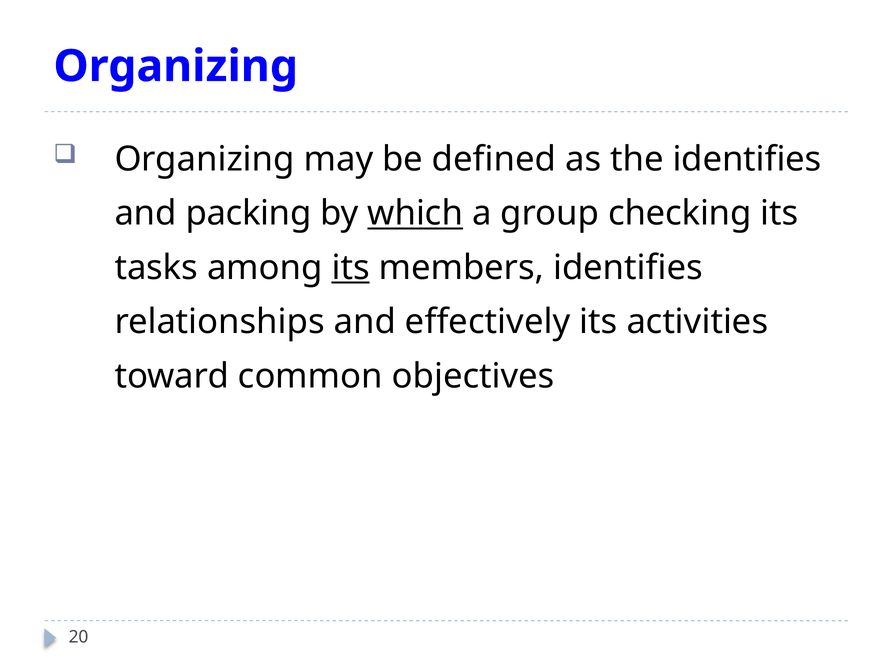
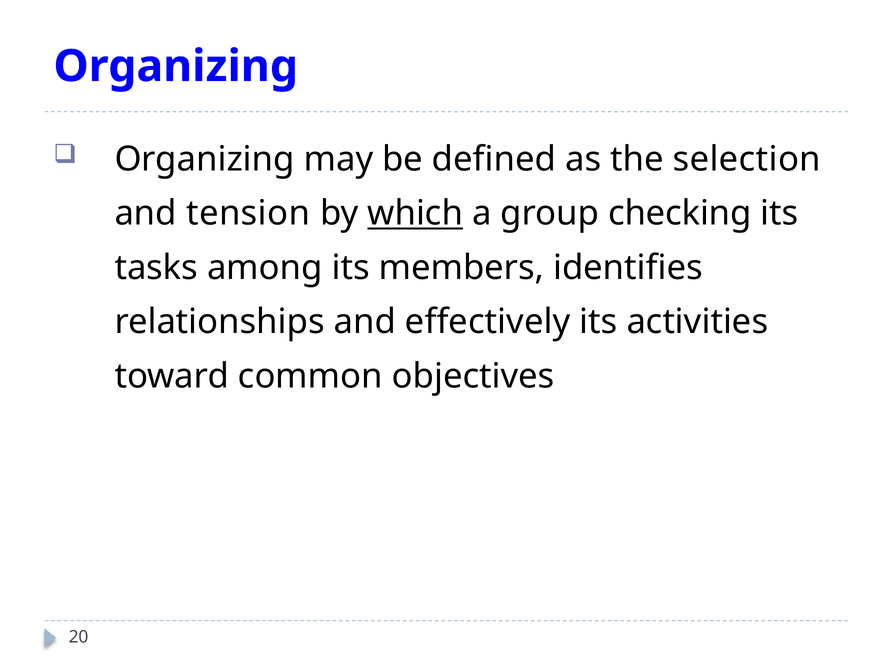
the identifies: identifies -> selection
packing: packing -> tension
its at (351, 268) underline: present -> none
